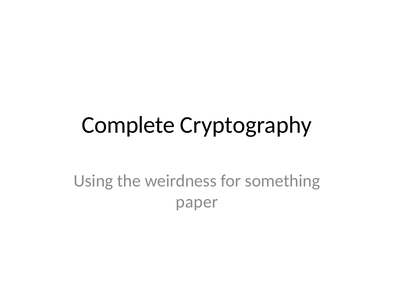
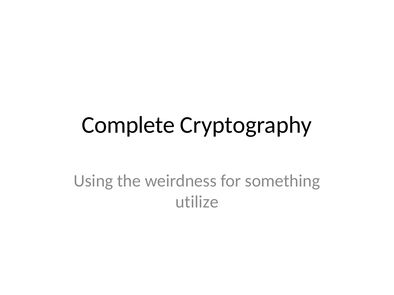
paper: paper -> utilize
